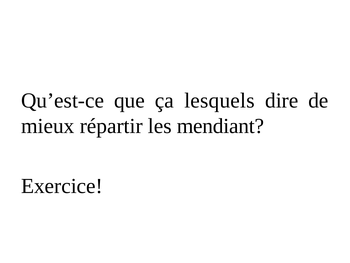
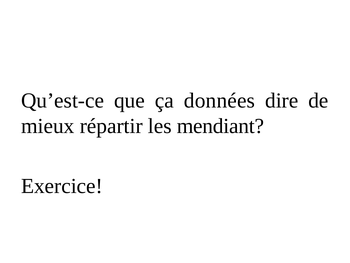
lesquels: lesquels -> données
